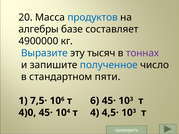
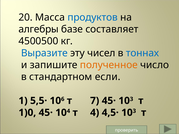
4900000: 4900000 -> 4500500
тысяч: тысяч -> чисел
тоннах colour: purple -> blue
полученное colour: blue -> orange
пяти: пяти -> если
7,5·: 7,5· -> 5,5·
т 6: 6 -> 7
4)0: 4)0 -> 1)0
